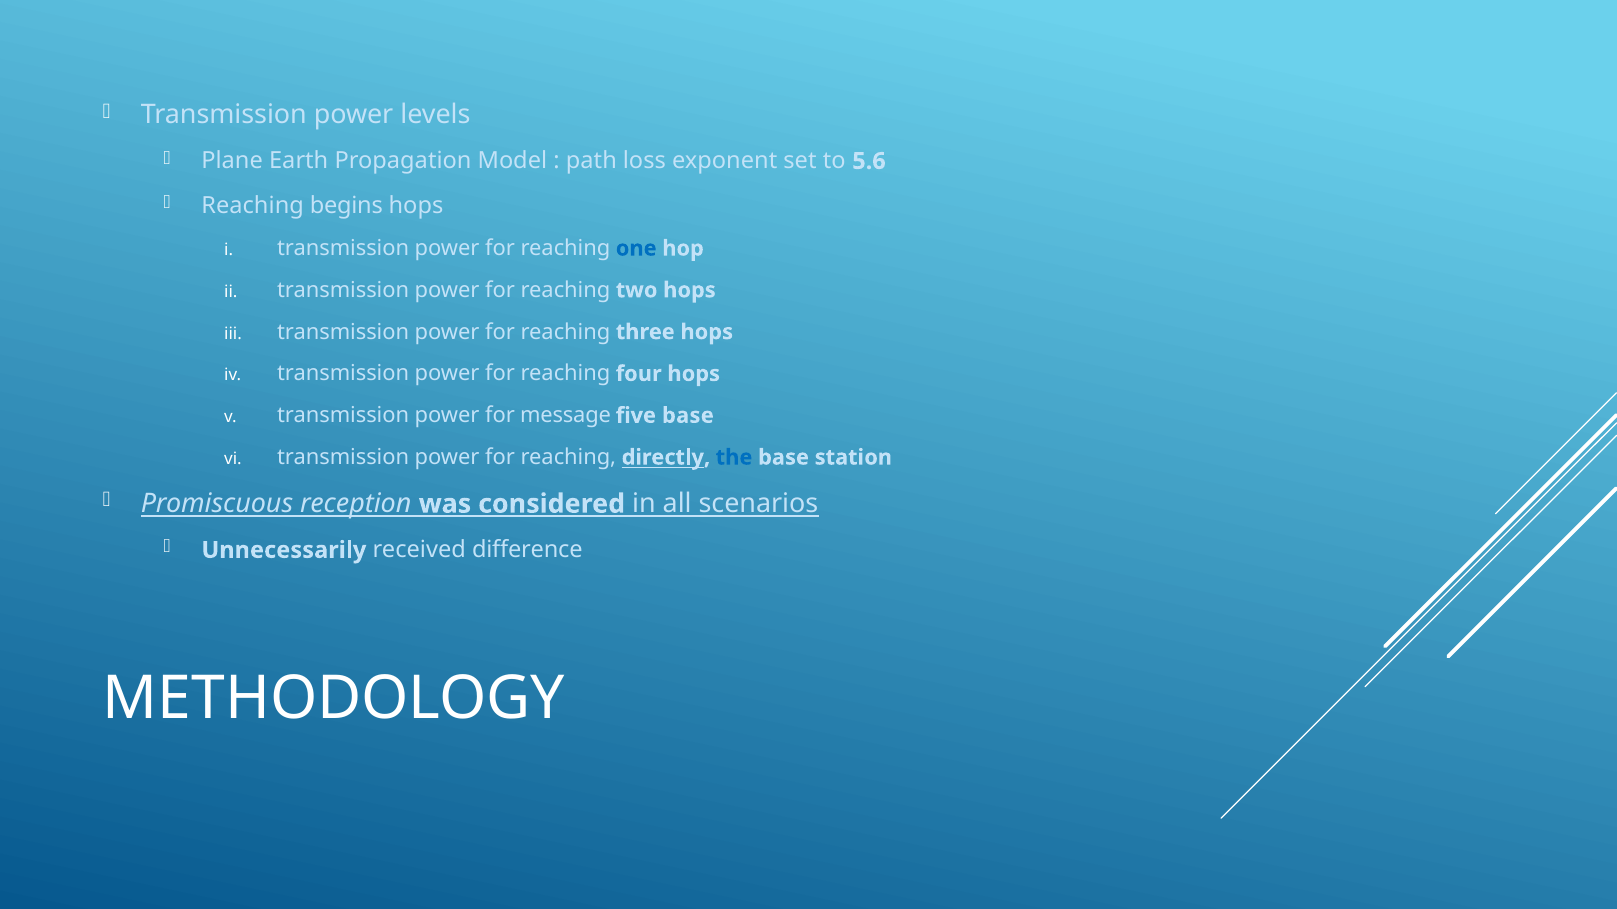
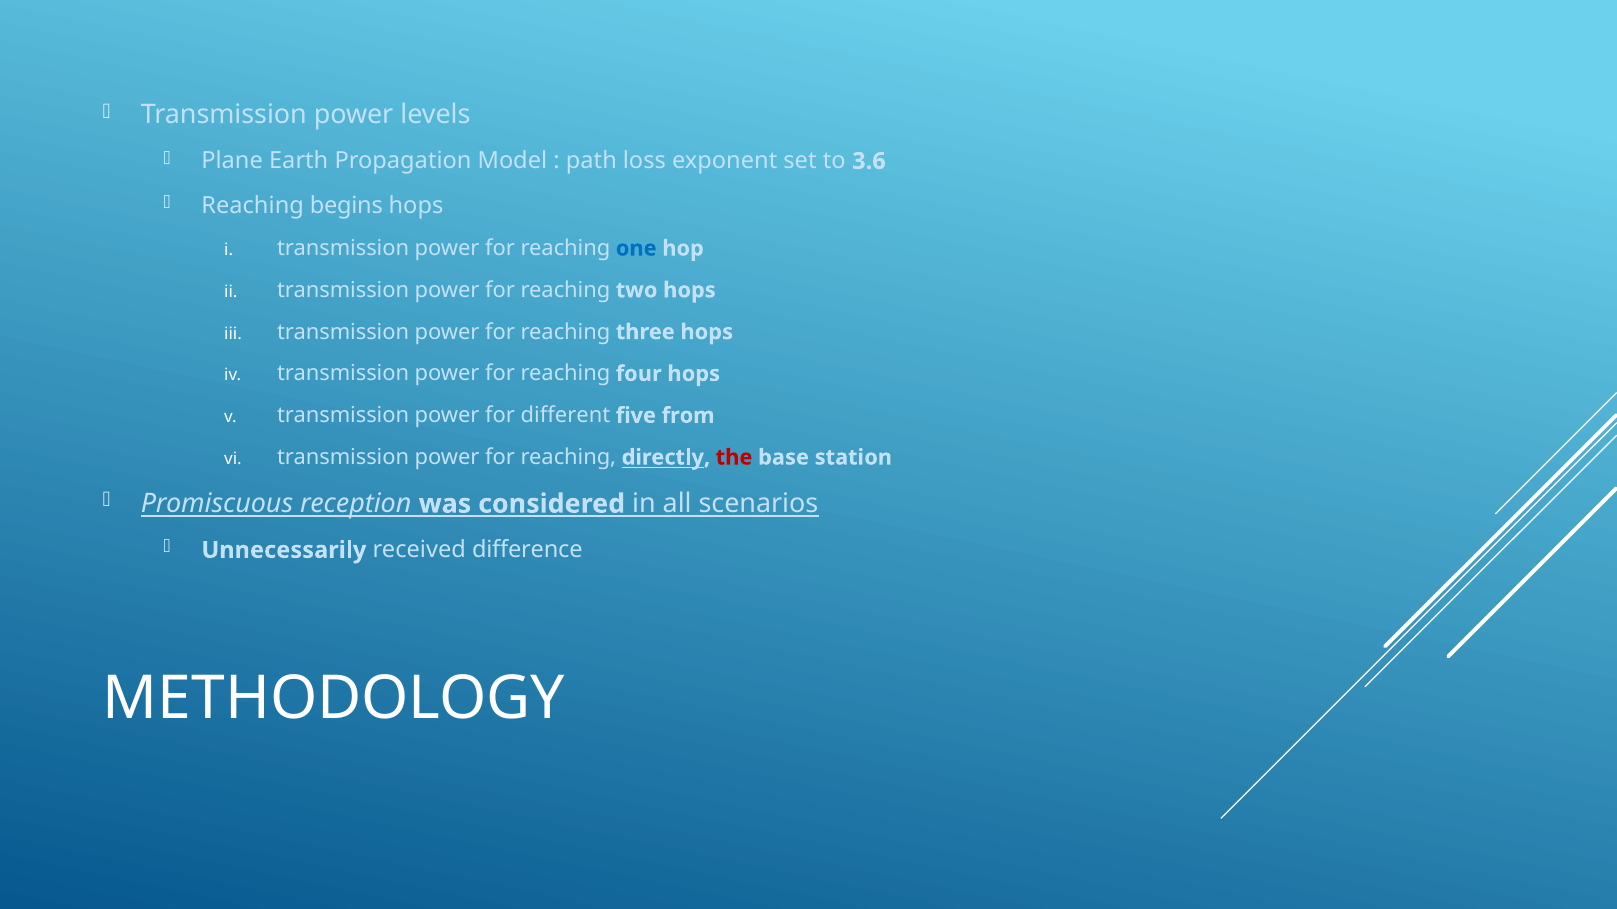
5.6: 5.6 -> 3.6
message: message -> different
five base: base -> from
the colour: blue -> red
